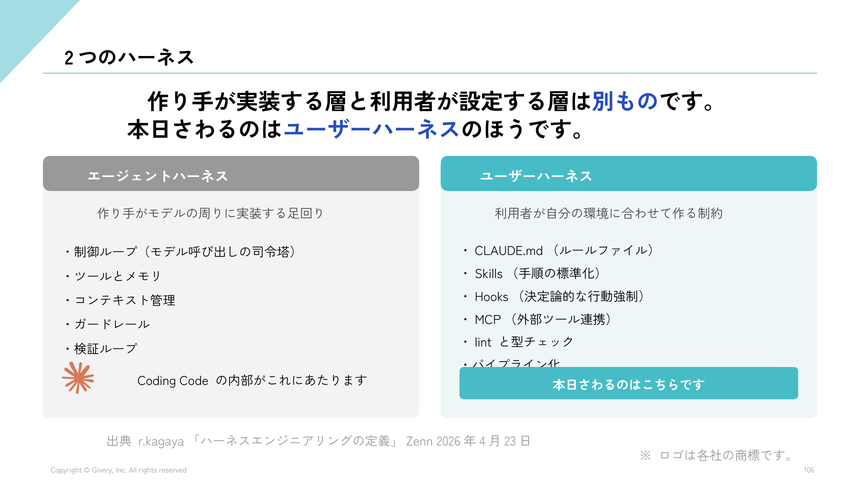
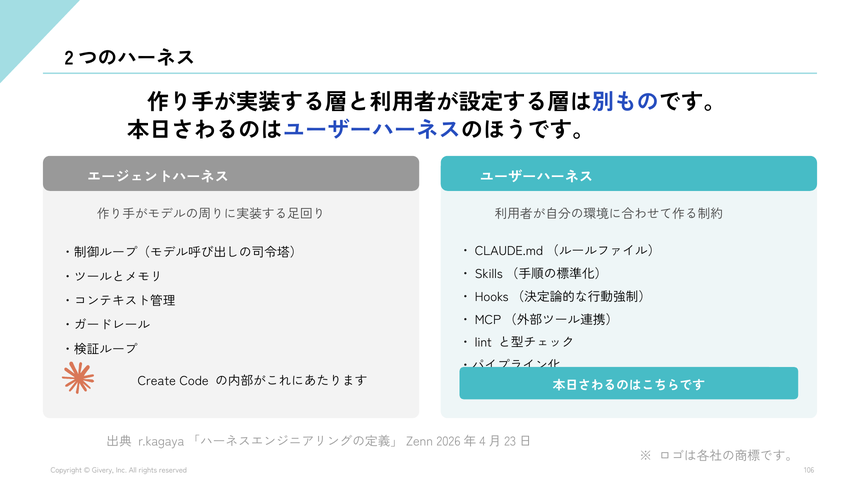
Coding: Coding -> Create
